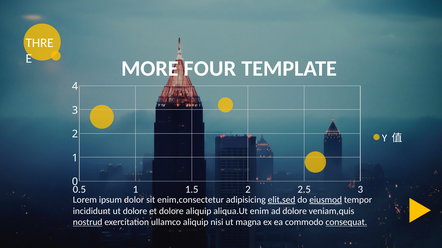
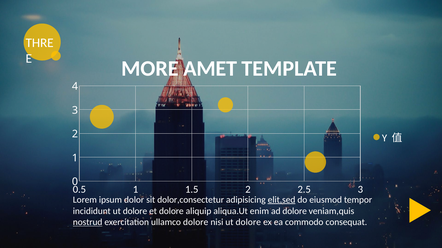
FOUR: FOUR -> AMET
enim,consectetur: enim,consectetur -> dolor,consectetur
eiusmod underline: present -> none
ullamco aliquip: aliquip -> dolore
nisi ut magna: magna -> dolore
consequat underline: present -> none
